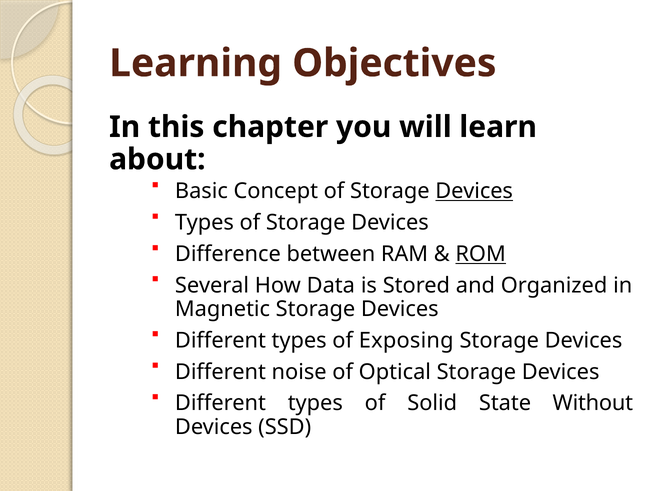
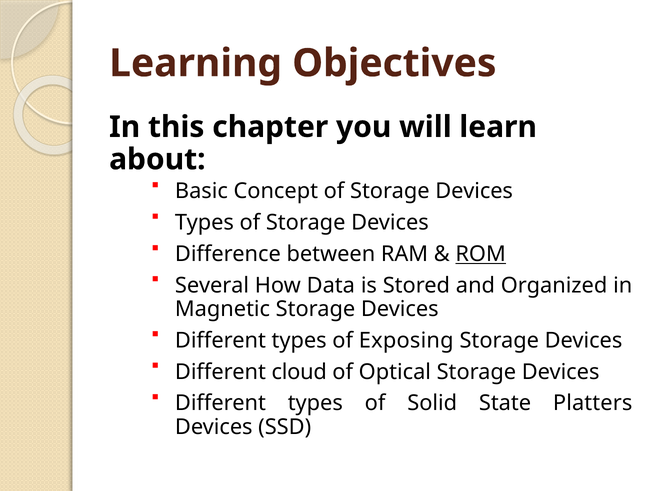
Devices at (474, 191) underline: present -> none
noise: noise -> cloud
Without: Without -> Platters
